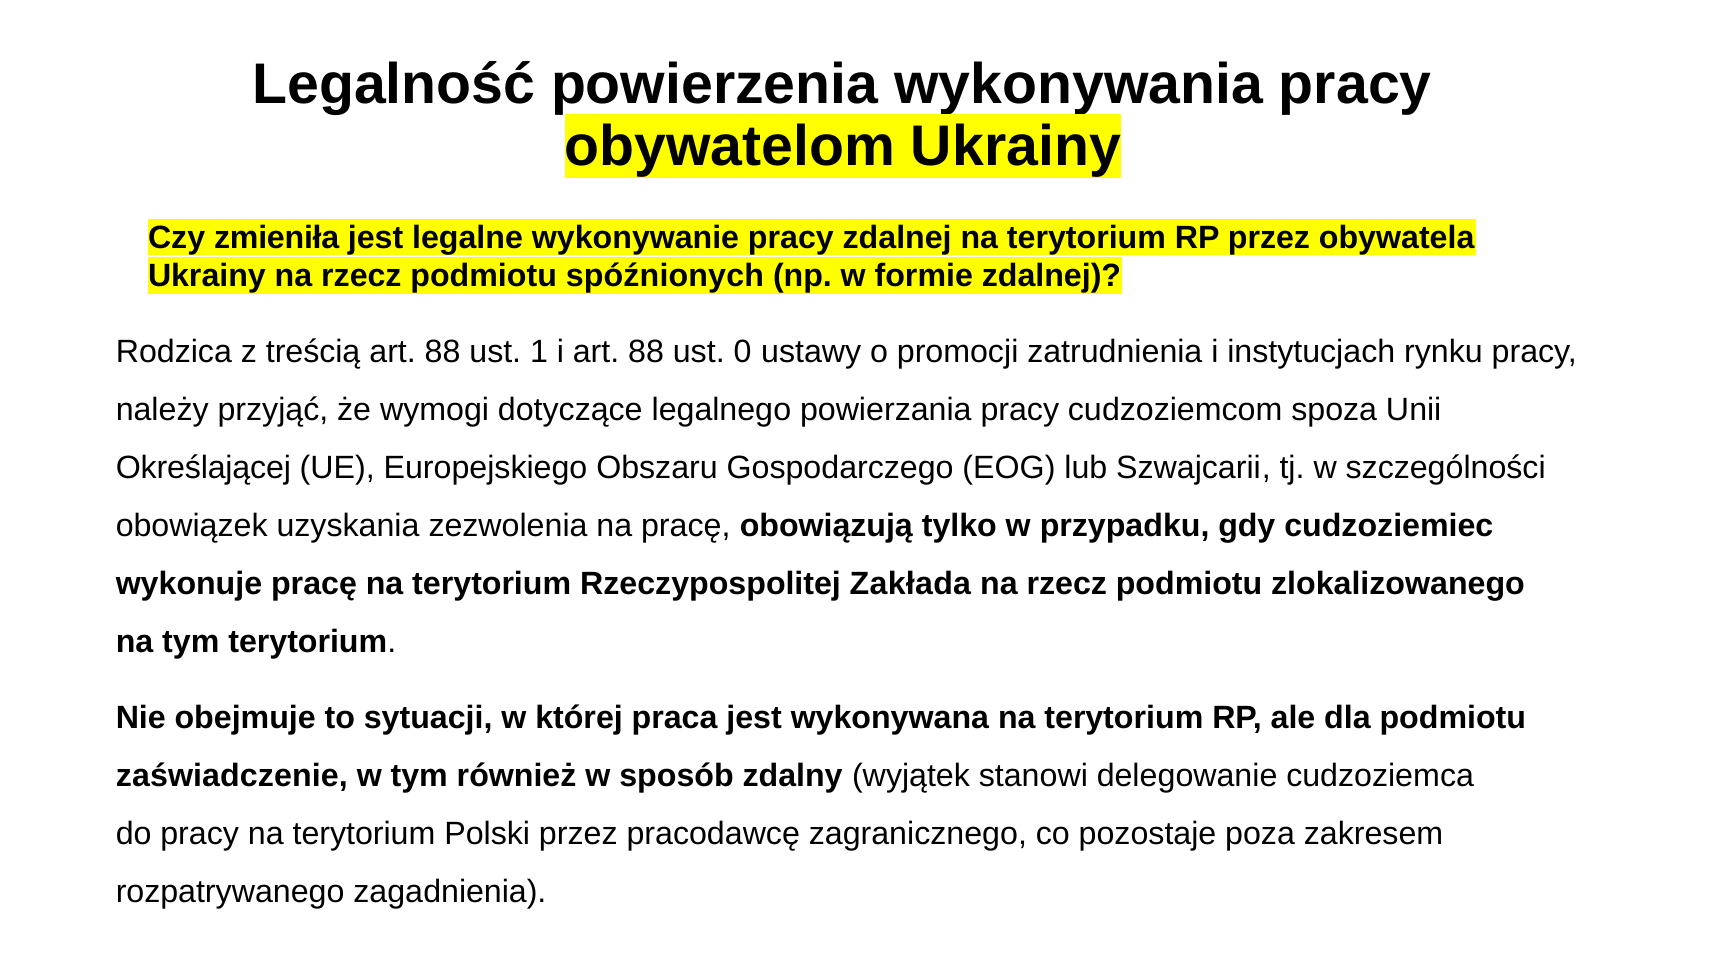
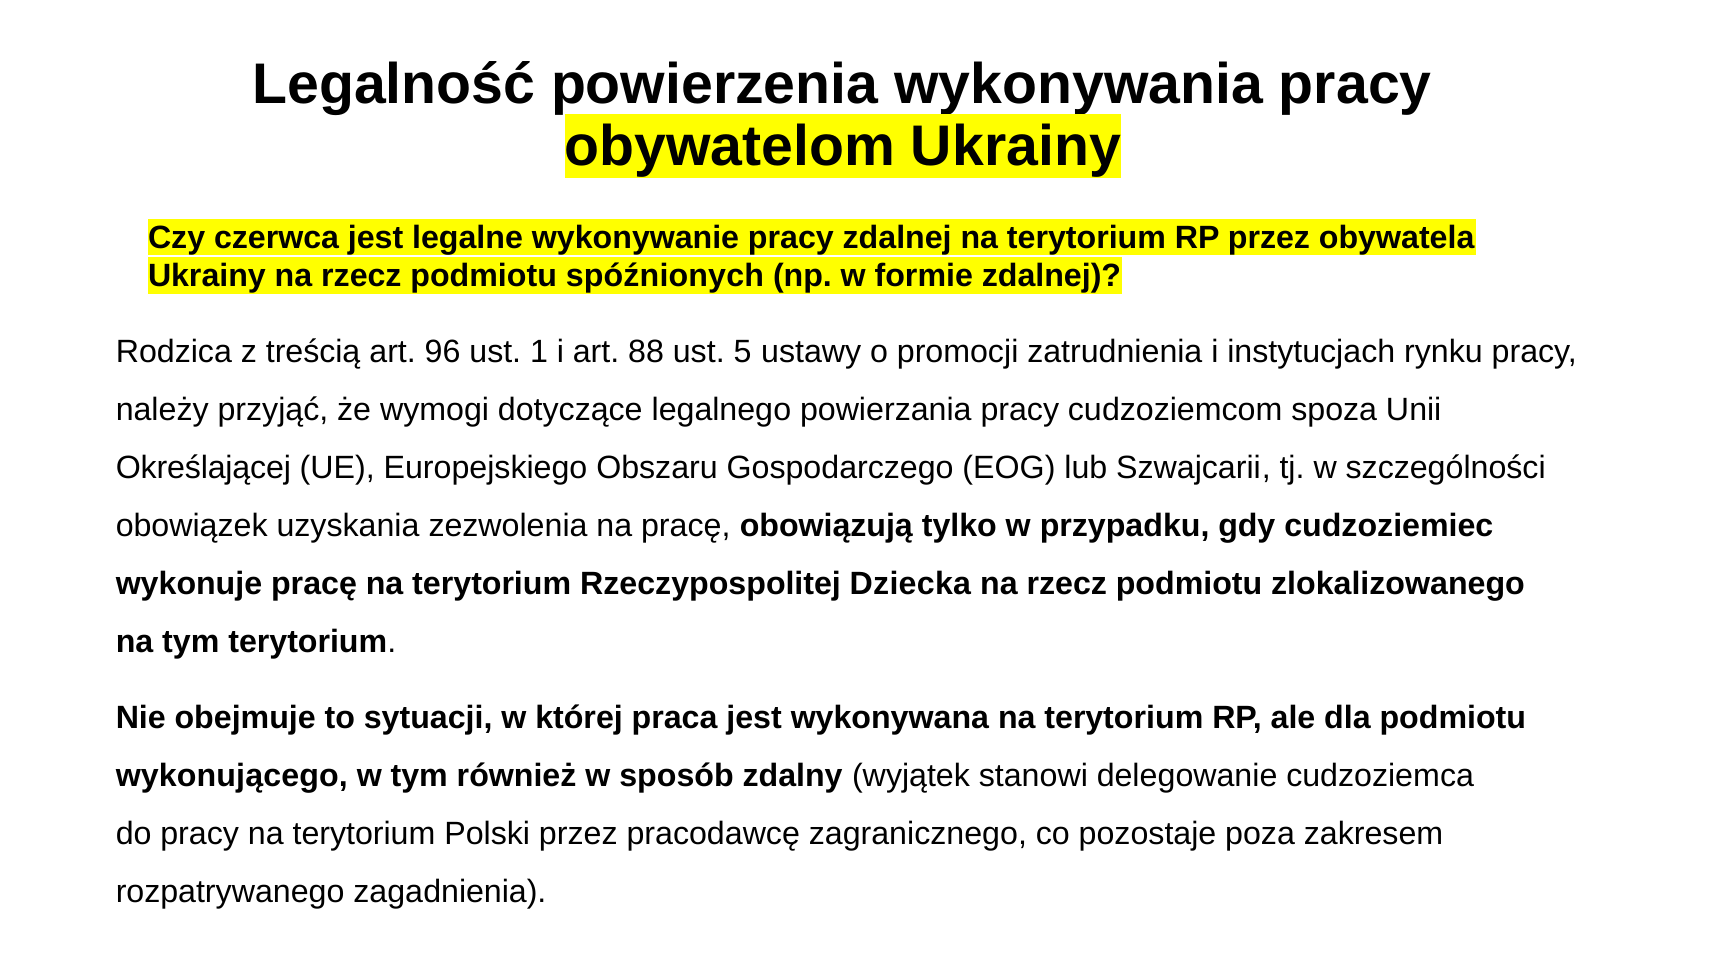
zmieniła: zmieniła -> czerwca
treścią art 88: 88 -> 96
0: 0 -> 5
Zakłada: Zakłada -> Dziecka
zaświadczenie: zaświadczenie -> wykonującego
